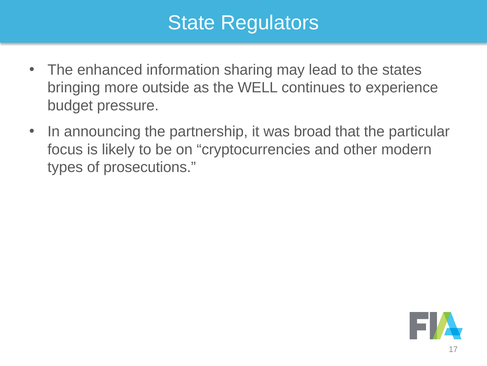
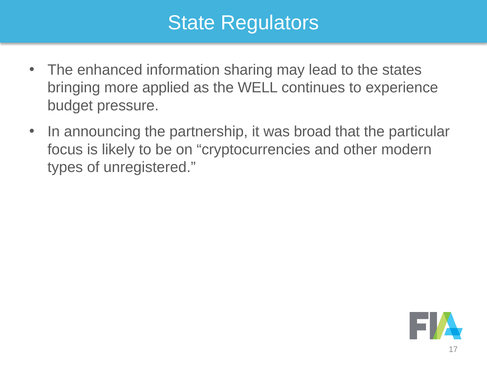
outside: outside -> applied
prosecutions: prosecutions -> unregistered
